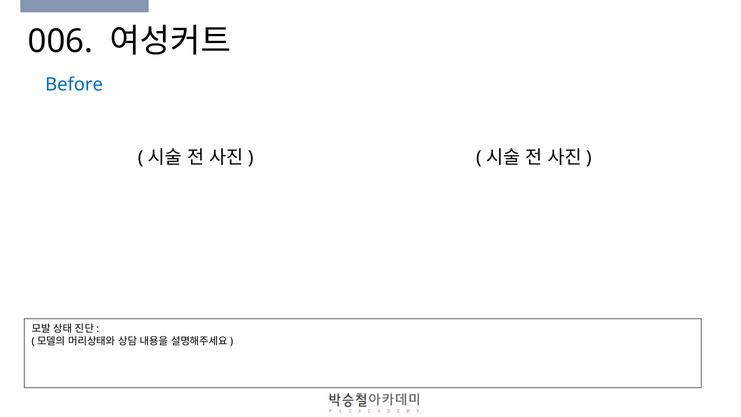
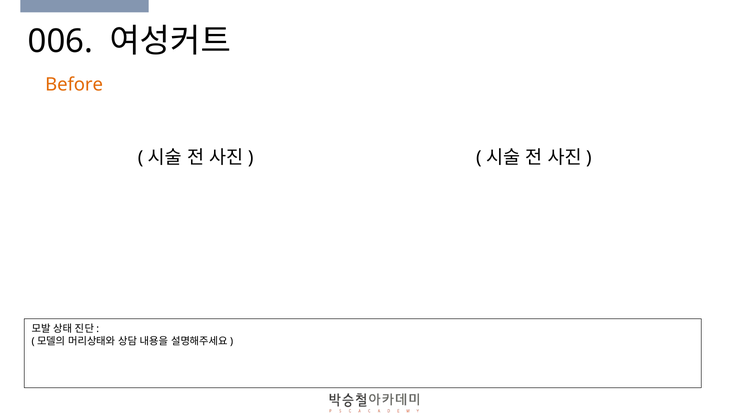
Before colour: blue -> orange
